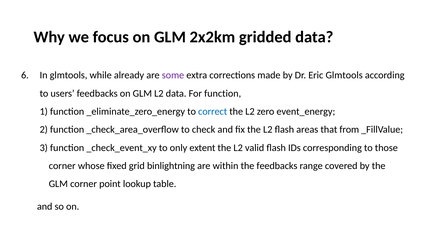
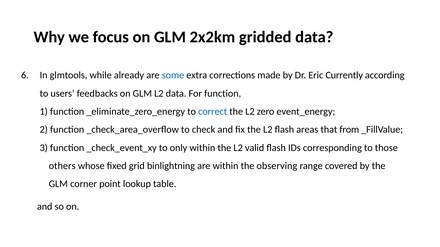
some colour: purple -> blue
Eric Glmtools: Glmtools -> Currently
only extent: extent -> within
corner at (62, 166): corner -> others
the feedbacks: feedbacks -> observing
